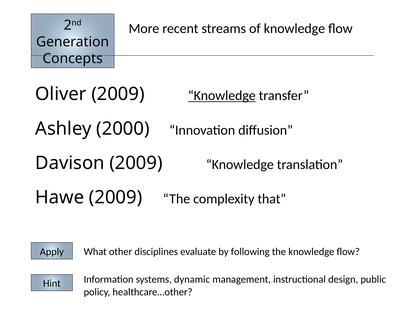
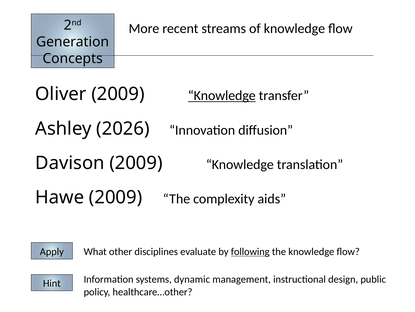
2000: 2000 -> 2026
that: that -> aids
following underline: none -> present
